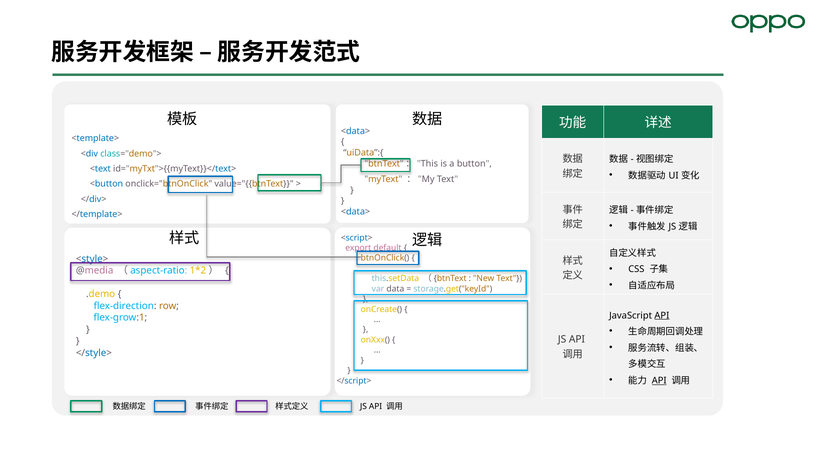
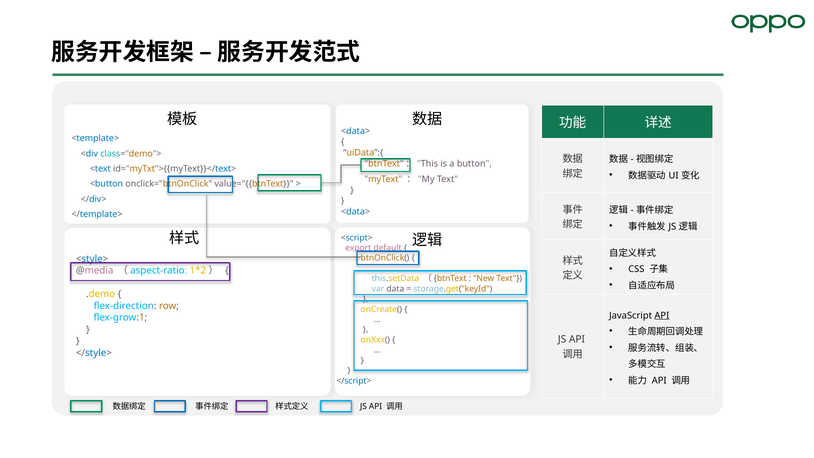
API at (659, 381) underline: present -> none
